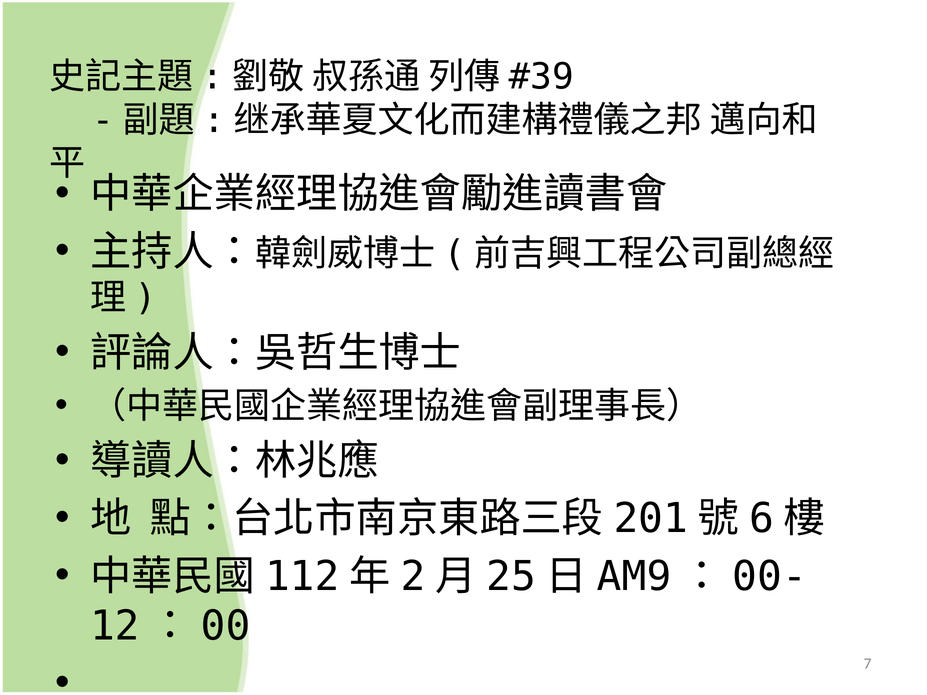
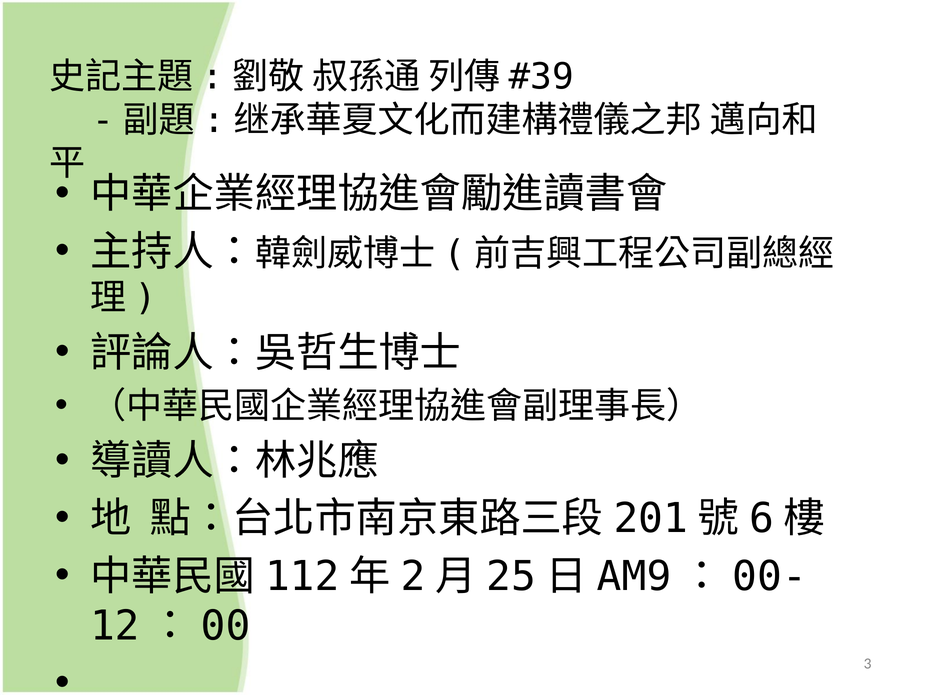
7: 7 -> 3
